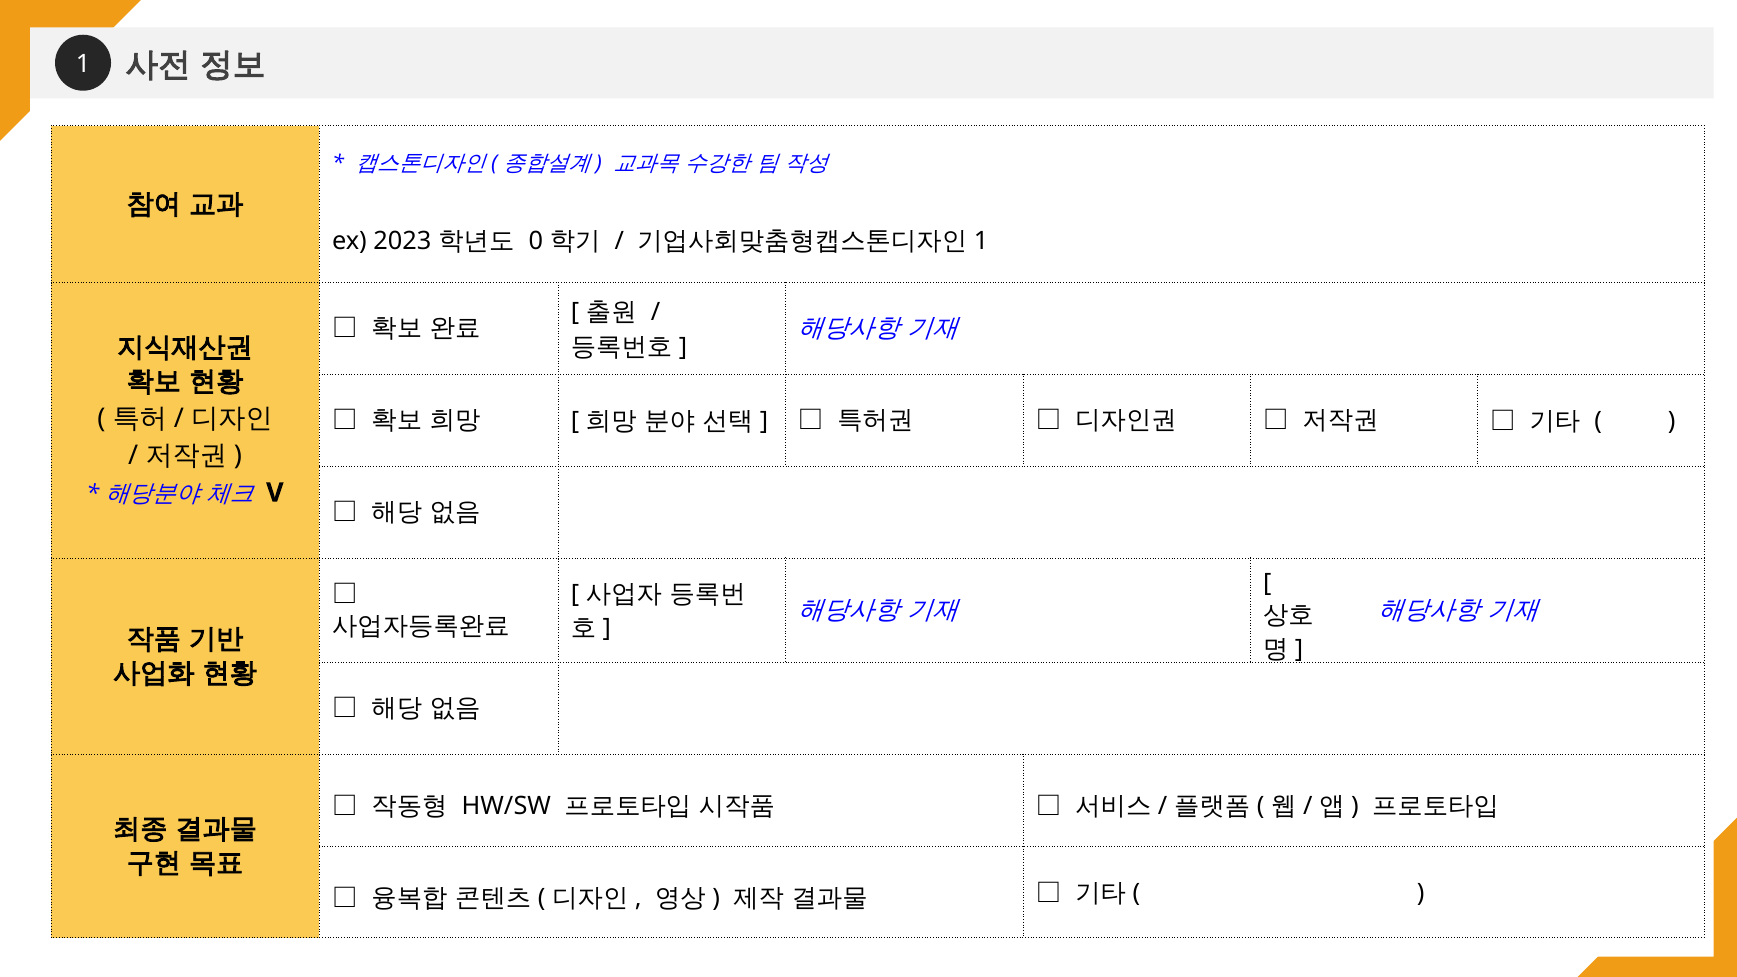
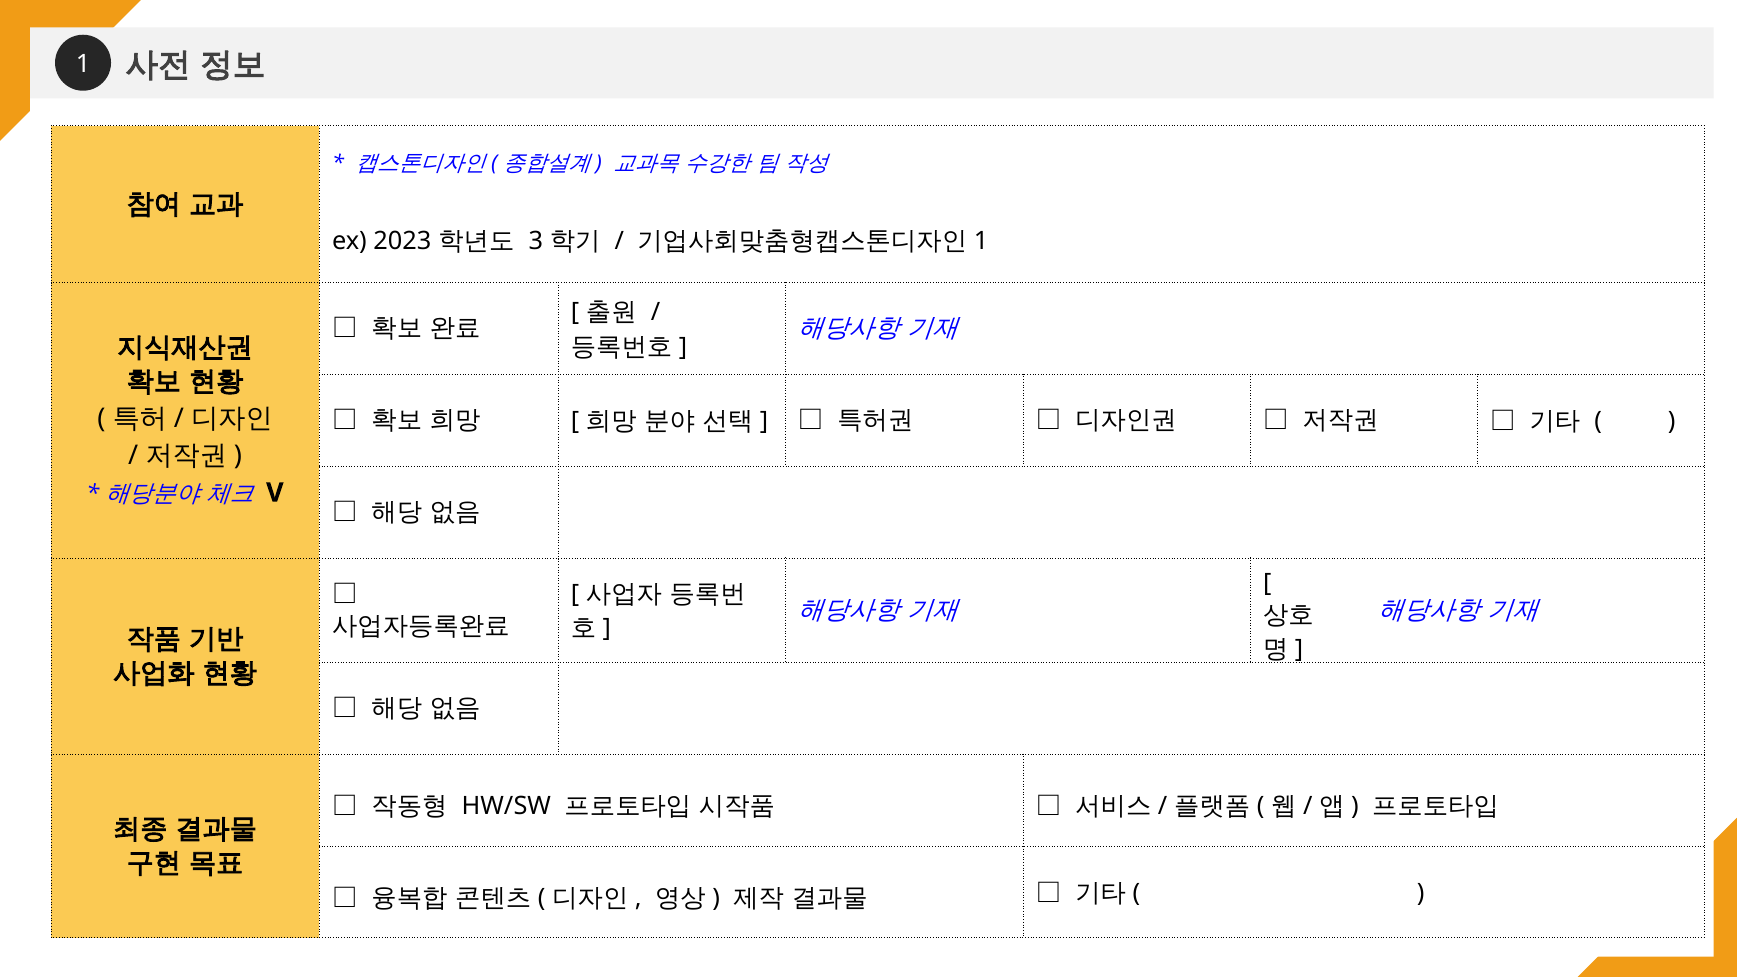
0: 0 -> 3
